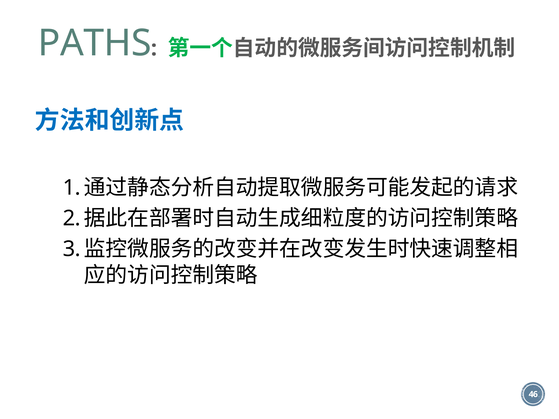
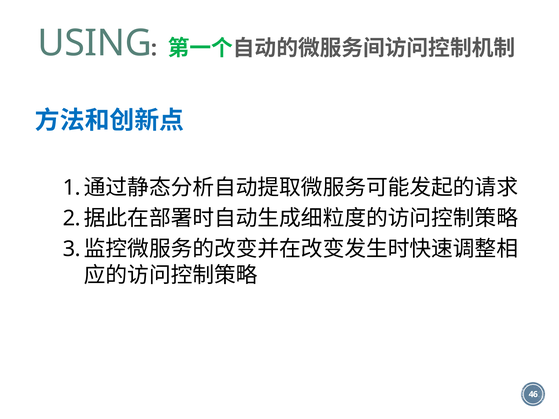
PATHS: PATHS -> USING
